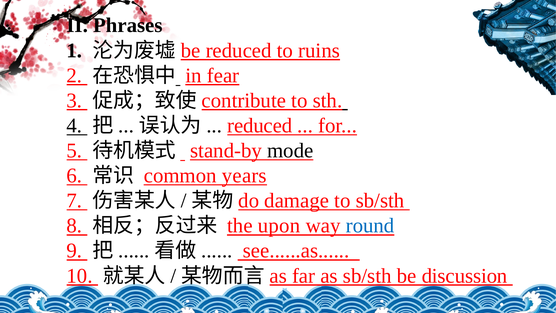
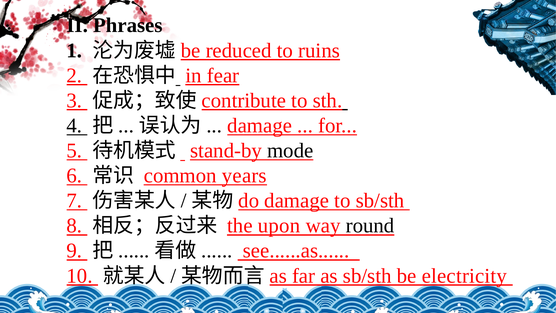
reduced at (260, 125): reduced -> damage
round colour: blue -> black
discussion: discussion -> electricity
